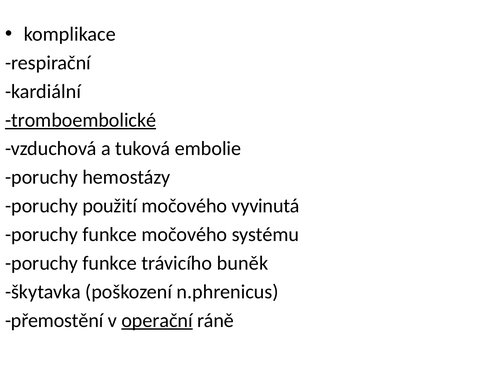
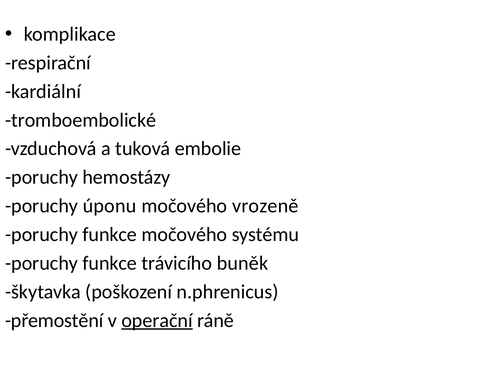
tromboembolické underline: present -> none
použití: použití -> úponu
vyvinutá: vyvinutá -> vrozeně
